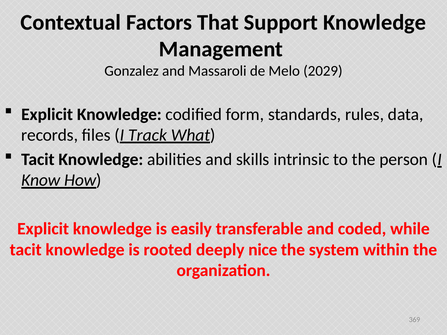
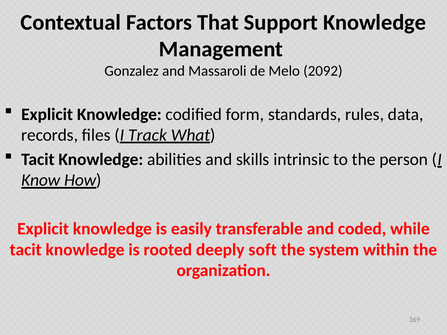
2029: 2029 -> 2092
nice: nice -> soft
